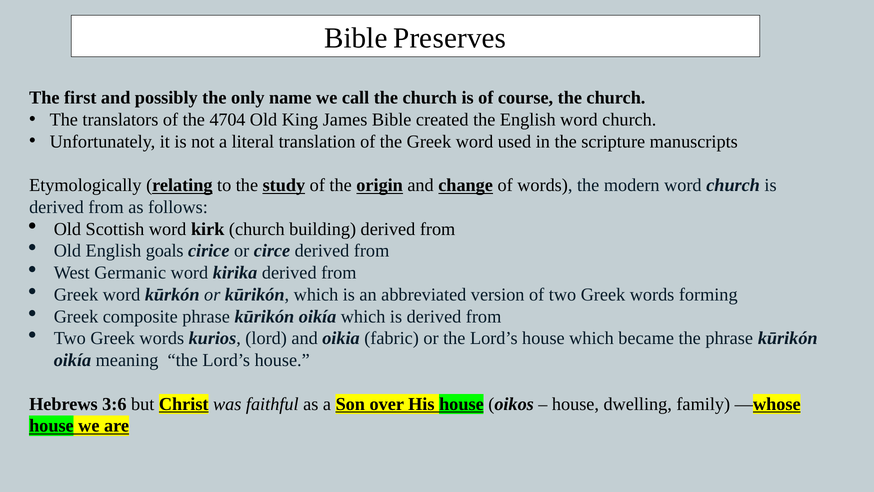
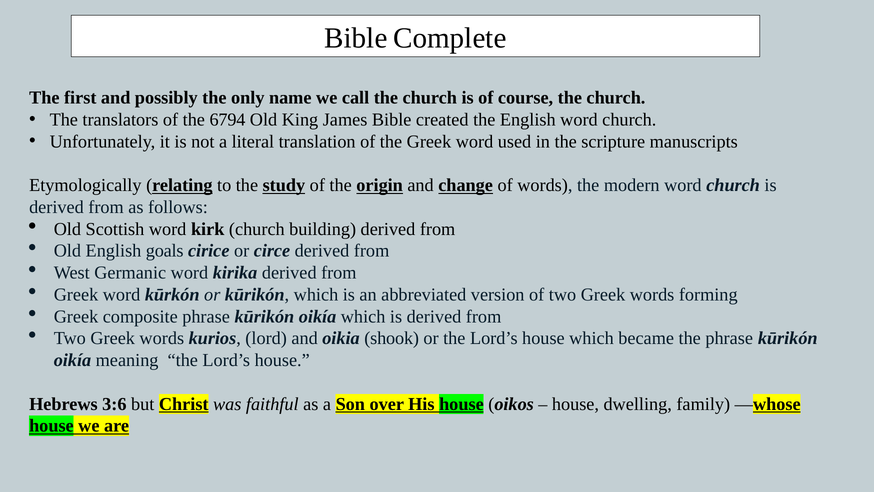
Preserves: Preserves -> Complete
4704: 4704 -> 6794
fabric: fabric -> shook
